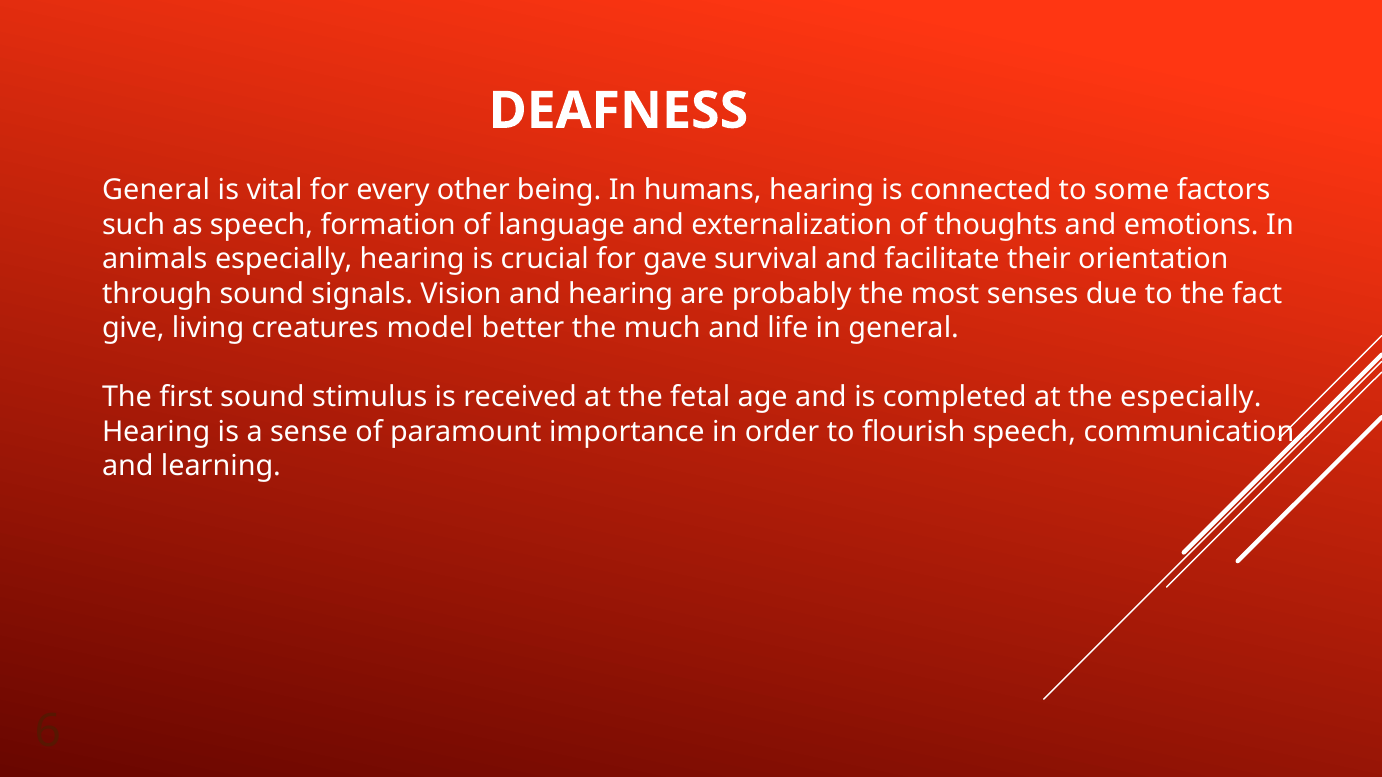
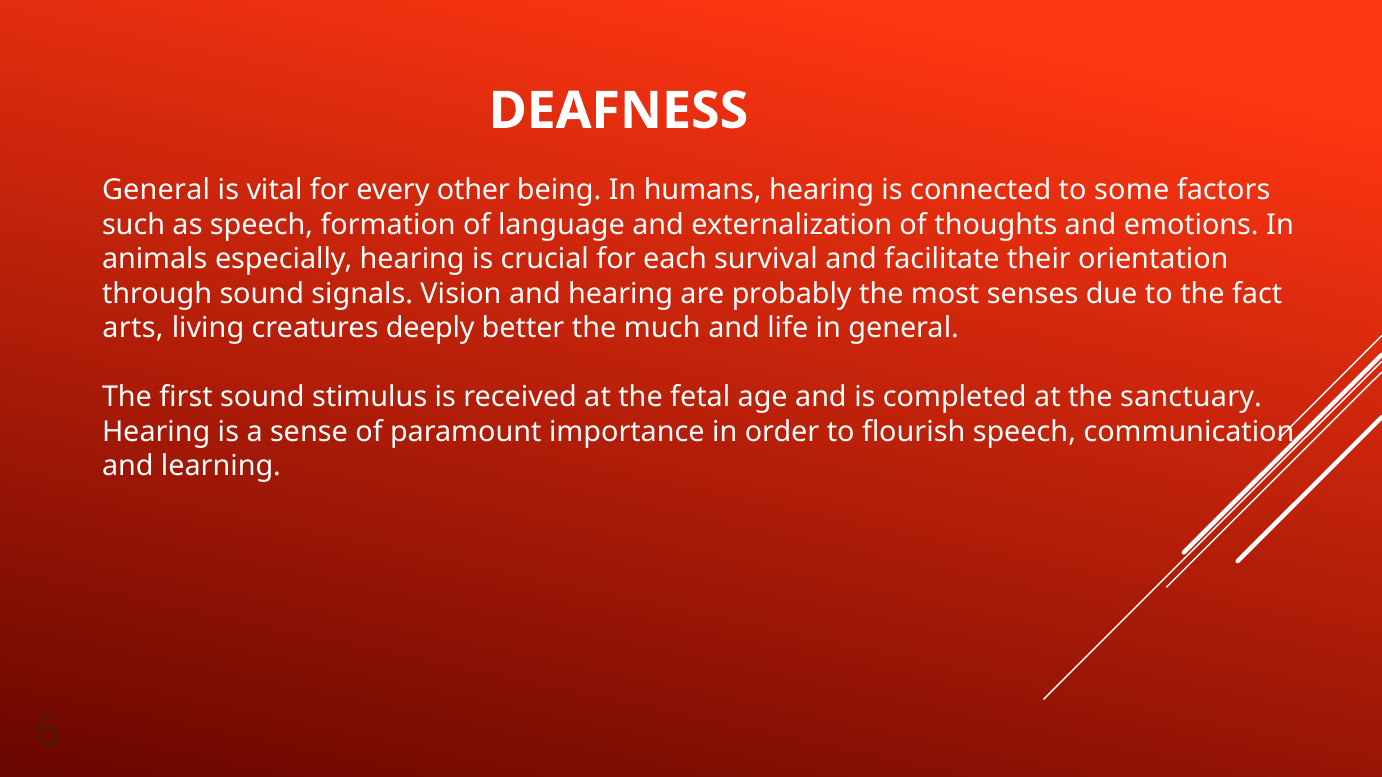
gave: gave -> each
give: give -> arts
model: model -> deeply
the especially: especially -> sanctuary
